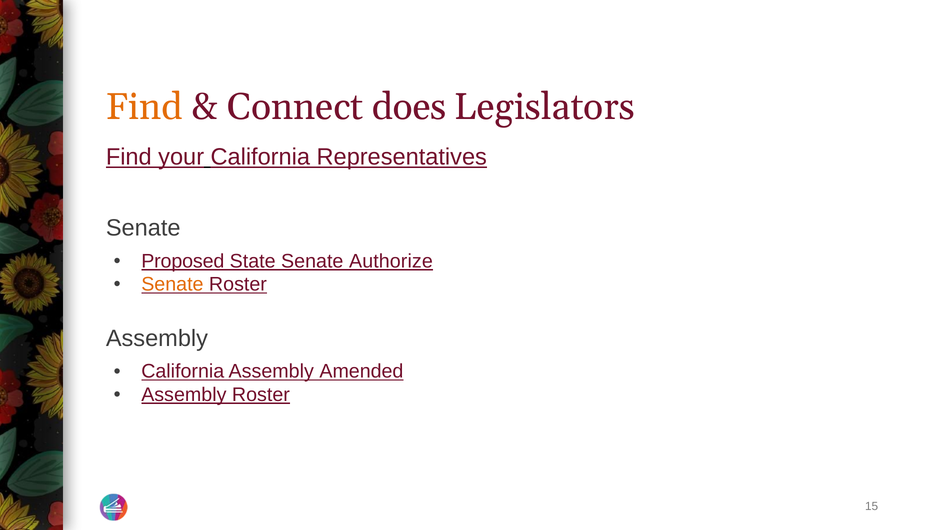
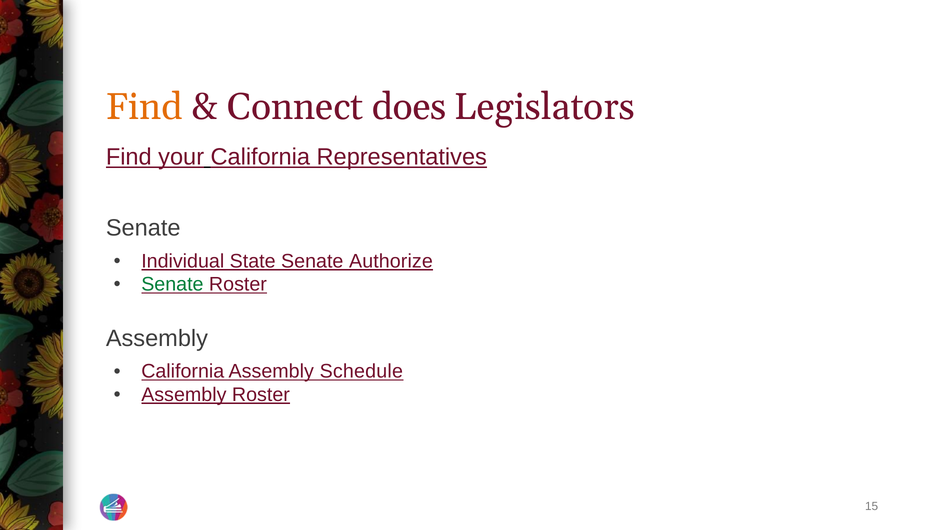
Proposed: Proposed -> Individual
Senate at (172, 284) colour: orange -> green
Amended: Amended -> Schedule
